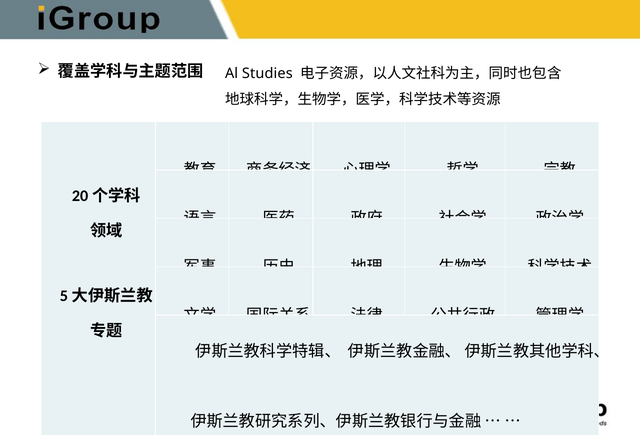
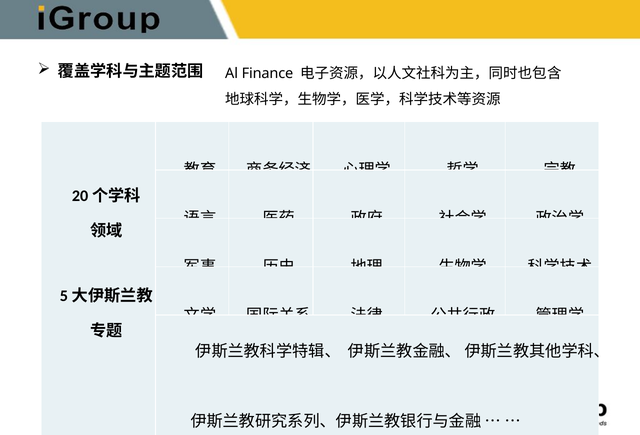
Studies: Studies -> Finance
